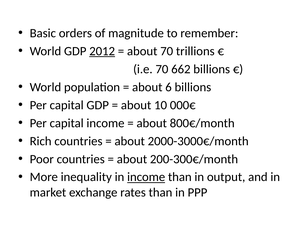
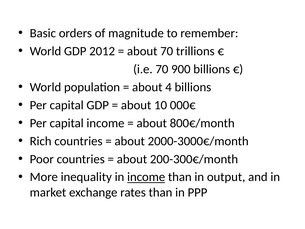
2012 underline: present -> none
662: 662 -> 900
6: 6 -> 4
